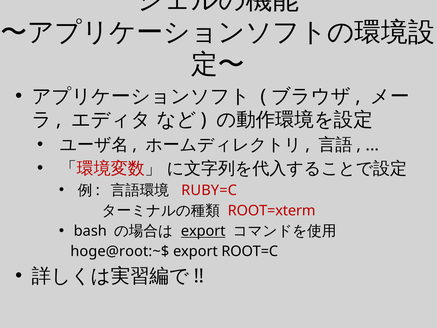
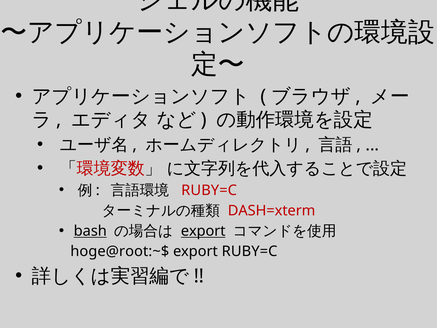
ROOT=xterm: ROOT=xterm -> DASH=xterm
bash underline: none -> present
export ROOT=C: ROOT=C -> RUBY=C
